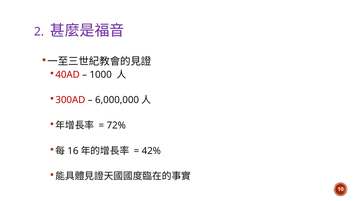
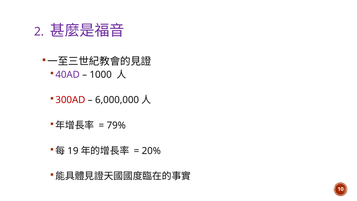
40AD colour: red -> purple
72%: 72% -> 79%
16: 16 -> 19
42%: 42% -> 20%
